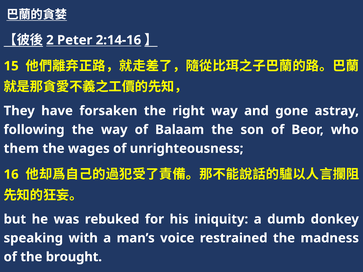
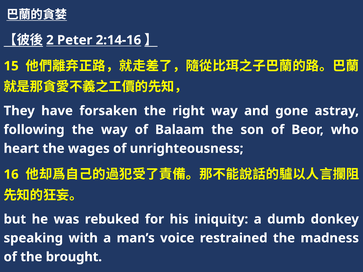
them: them -> heart
